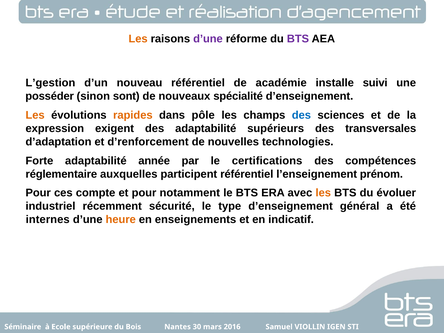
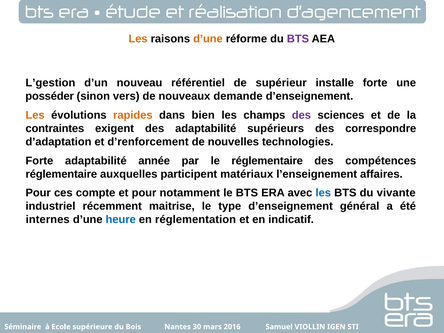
d’une at (208, 39) colour: purple -> orange
académie: académie -> supérieur
installe suivi: suivi -> forte
sont: sont -> vers
spécialité: spécialité -> demande
pôle: pôle -> bien
des at (301, 115) colour: blue -> purple
expression: expression -> contraintes
transversales: transversales -> correspondre
le certifications: certifications -> réglementaire
participent référentiel: référentiel -> matériaux
prénom: prénom -> affaires
les at (323, 193) colour: orange -> blue
évoluer: évoluer -> vivante
sécurité: sécurité -> maitrise
heure colour: orange -> blue
enseignements: enseignements -> réglementation
